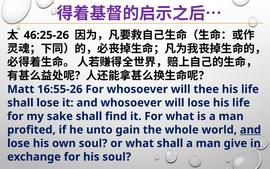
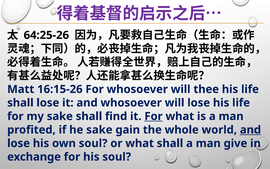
46:25-26: 46:25-26 -> 64:25-26
16:55-26: 16:55-26 -> 16:15-26
For at (154, 116) underline: none -> present
he unto: unto -> sake
